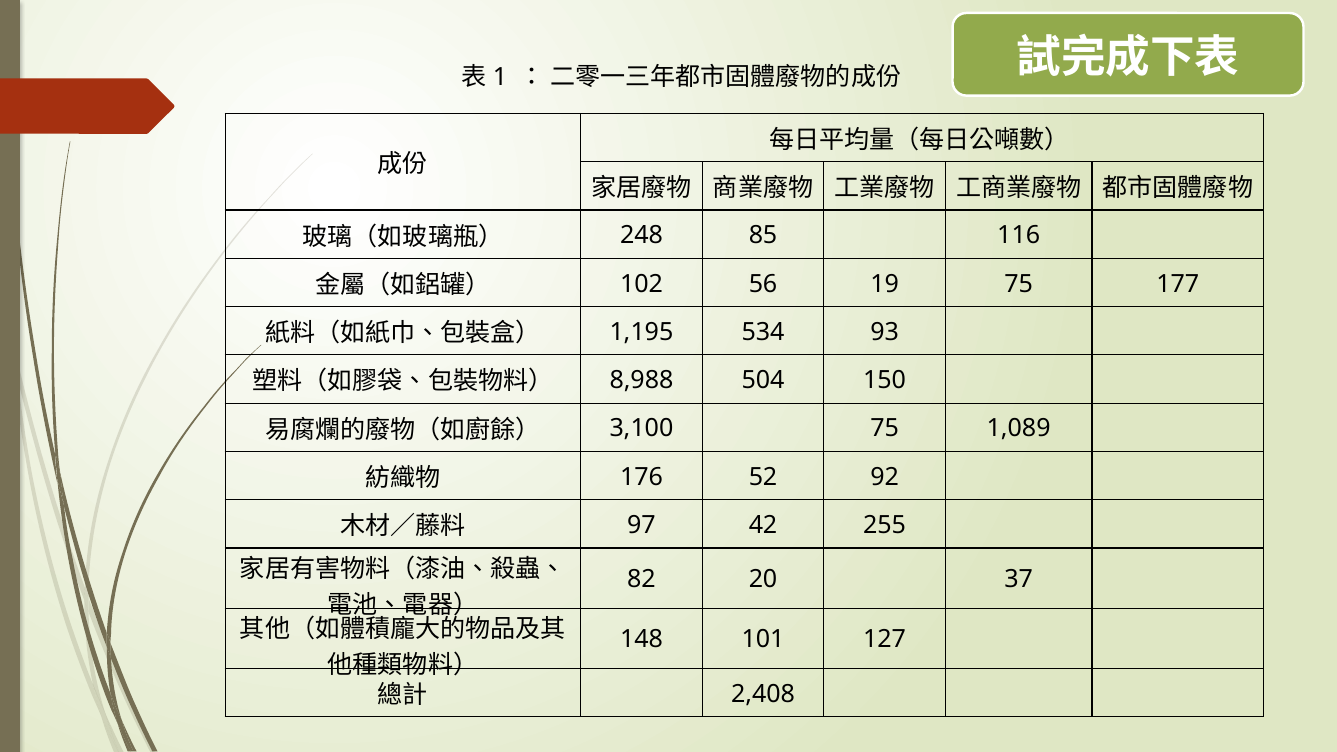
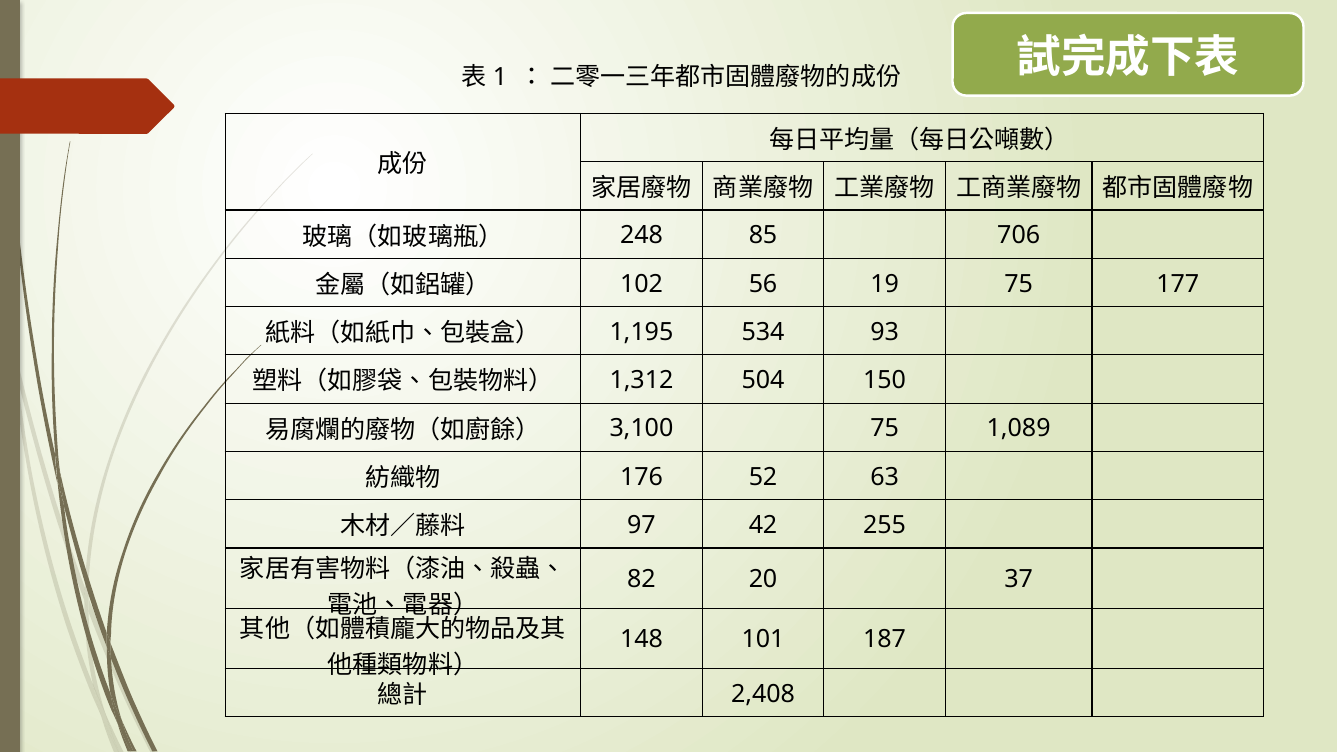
116: 116 -> 706
8,988: 8,988 -> 1,312
92: 92 -> 63
127: 127 -> 187
